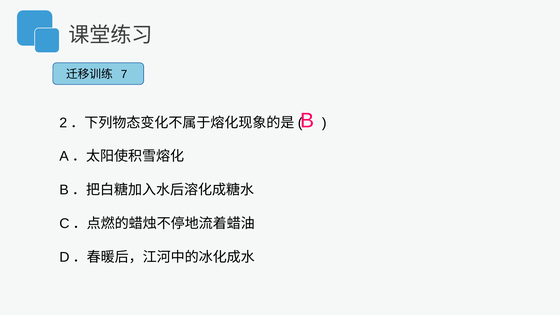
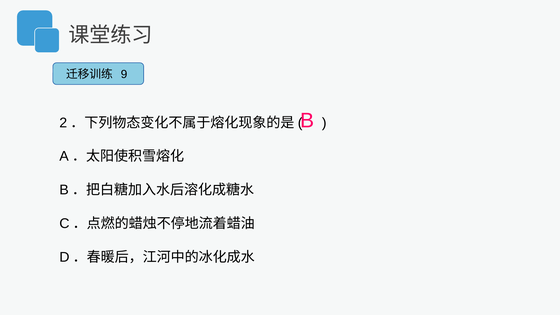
7: 7 -> 9
